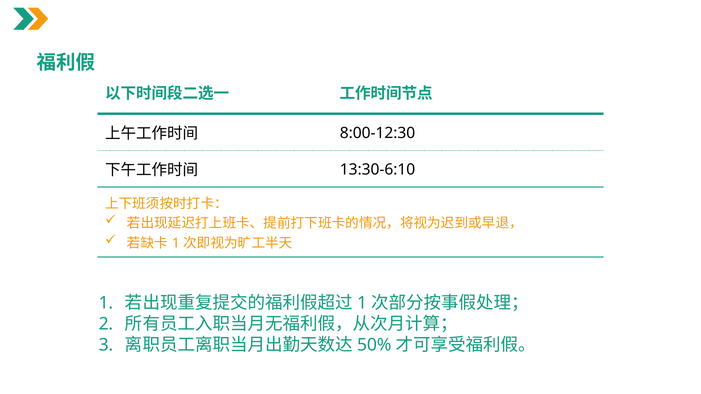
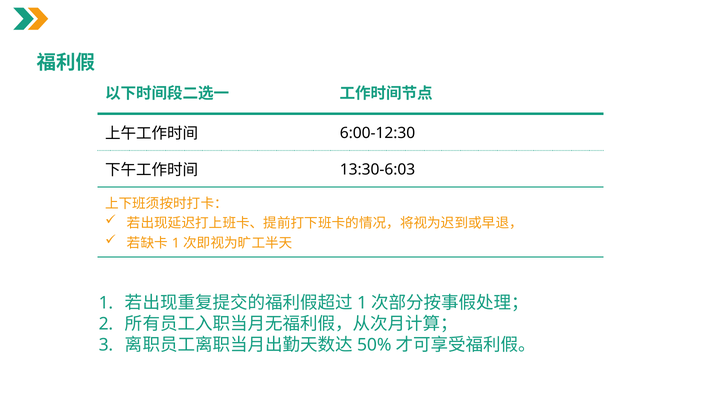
8:00-12:30: 8:00-12:30 -> 6:00-12:30
13:30-6:10: 13:30-6:10 -> 13:30-6:03
